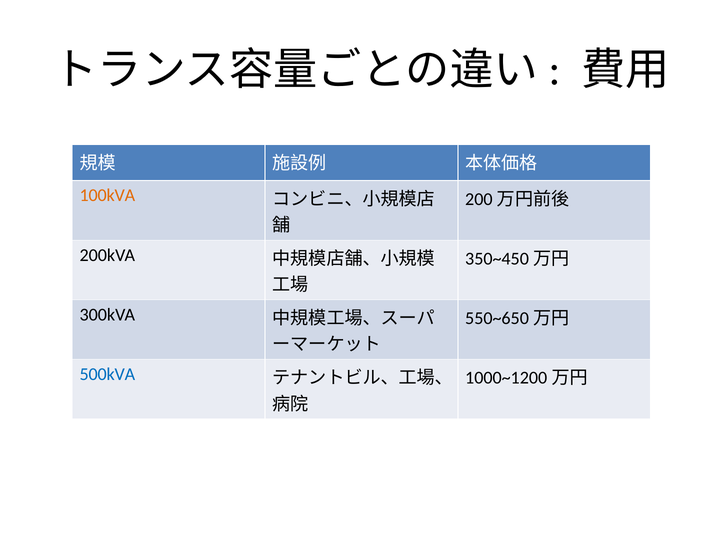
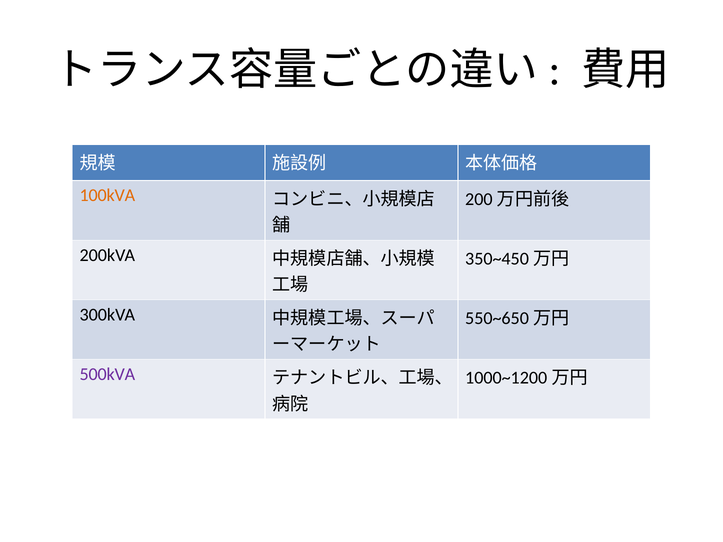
500kVA colour: blue -> purple
